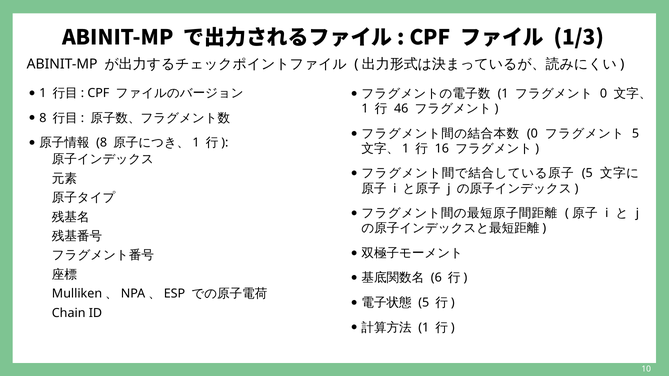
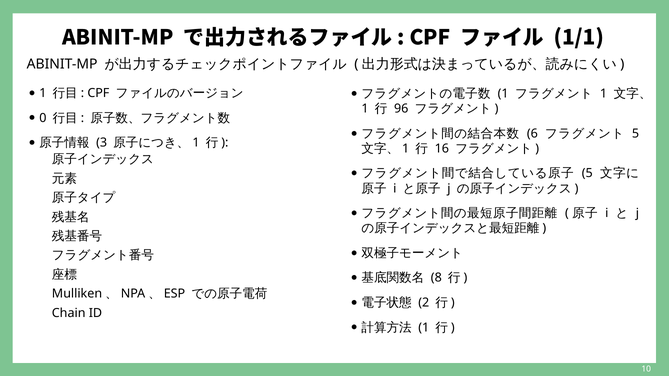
1/3: 1/3 -> 1/1
0 at (604, 94): 0 -> 1
46: 46 -> 96
8 at (43, 118): 8 -> 0
0 at (532, 134): 0 -> 6
8 at (102, 143): 8 -> 3
6: 6 -> 8
5 at (424, 303): 5 -> 2
